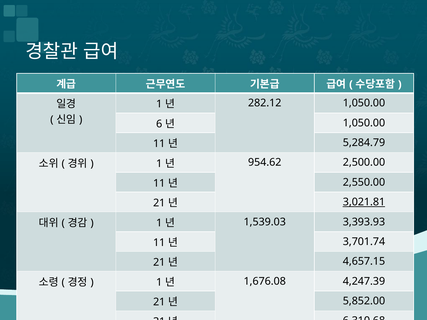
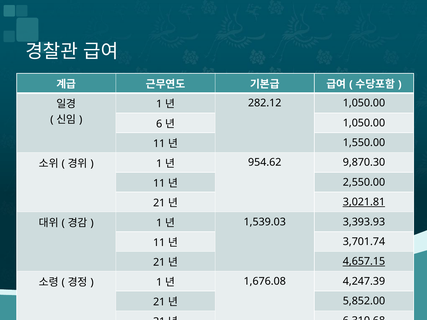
5,284.79: 5,284.79 -> 1,550.00
2,500.00: 2,500.00 -> 9,870.30
4,657.15 underline: none -> present
